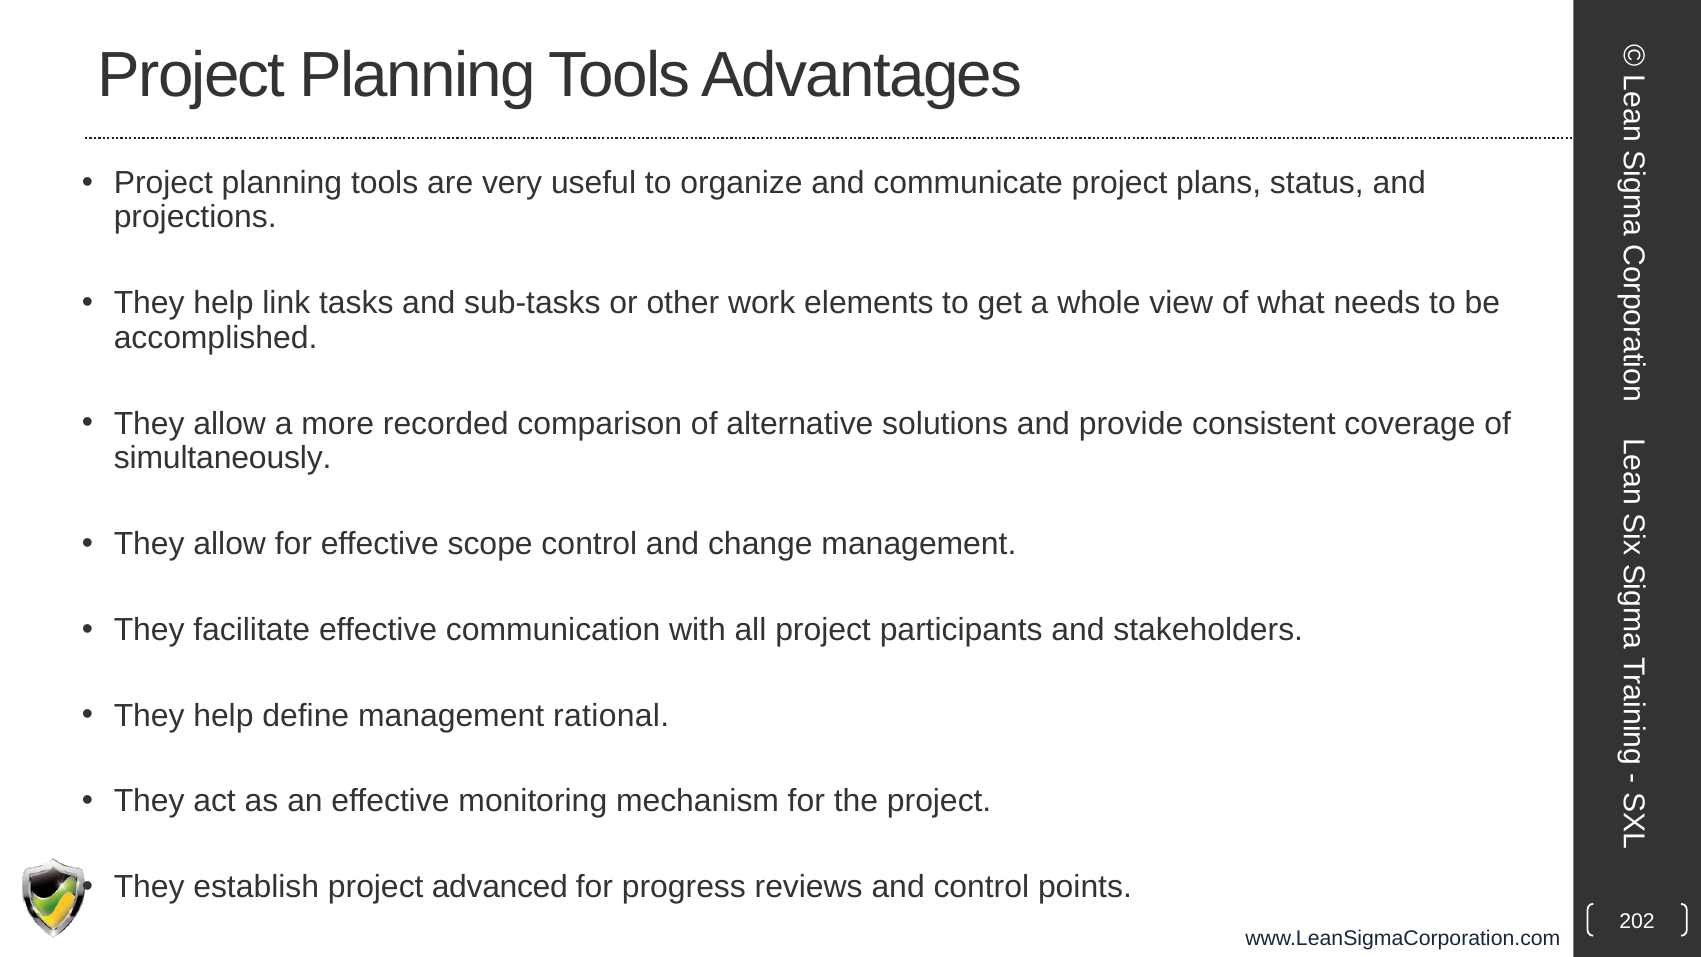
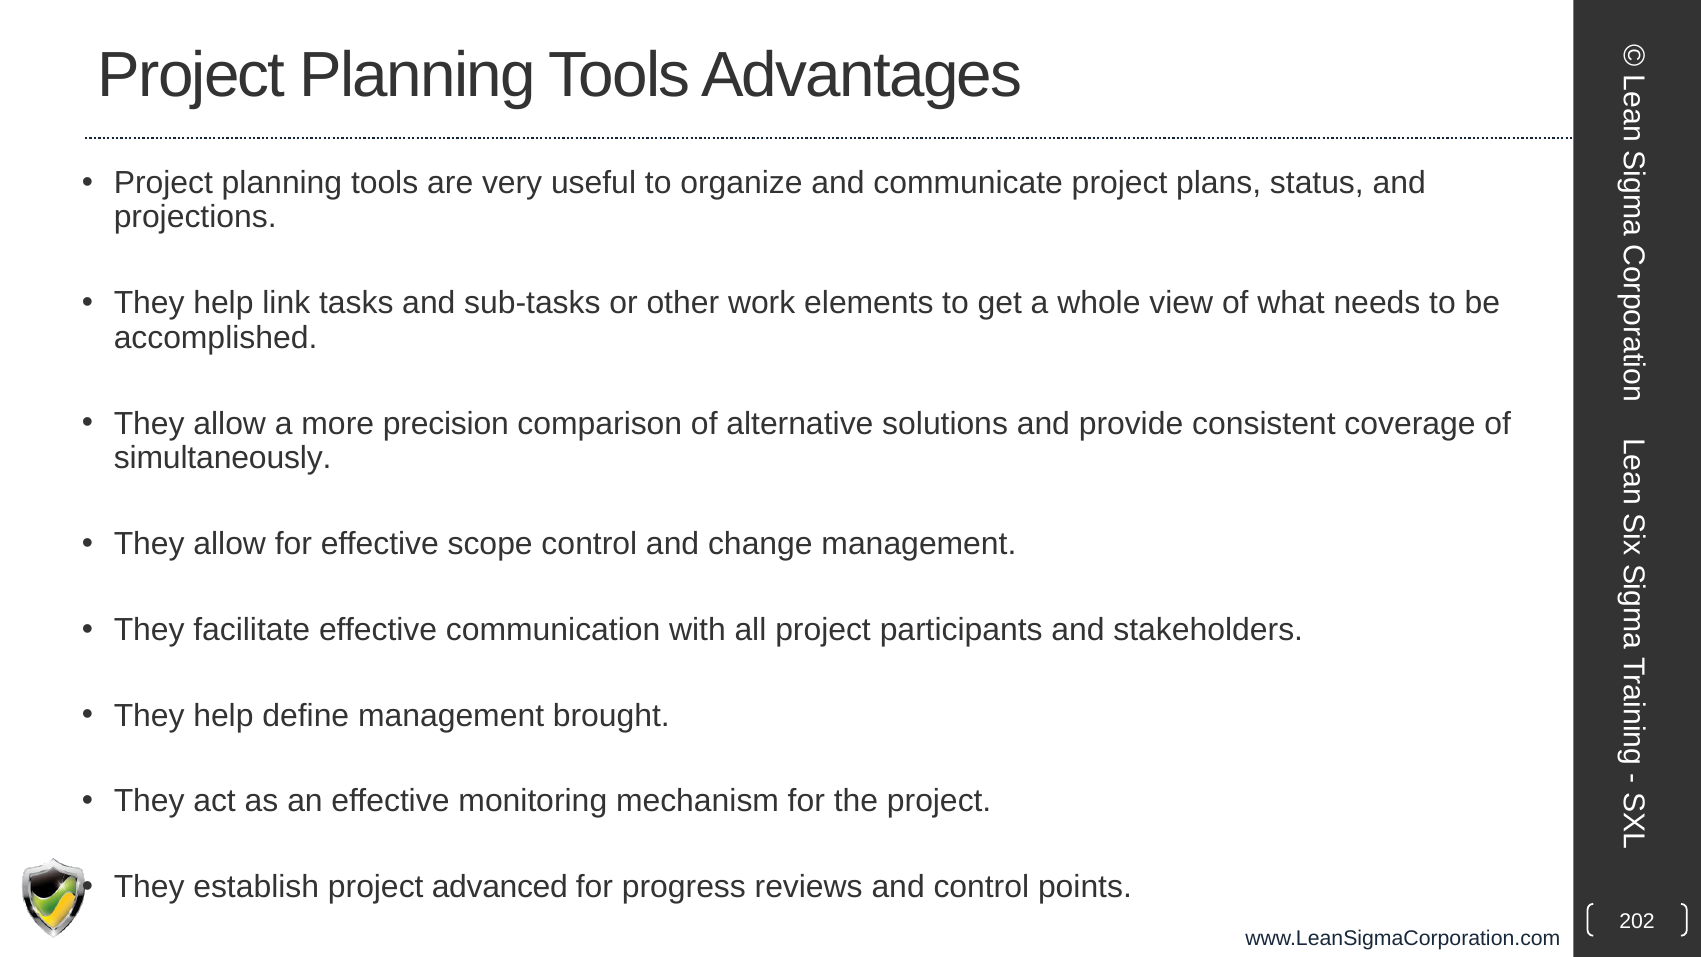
recorded: recorded -> precision
rational: rational -> brought
